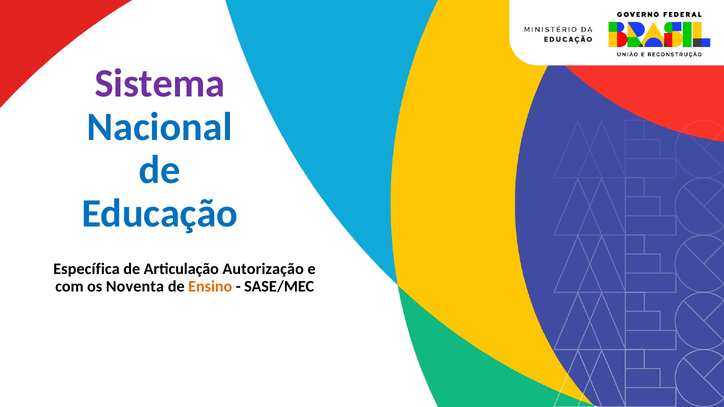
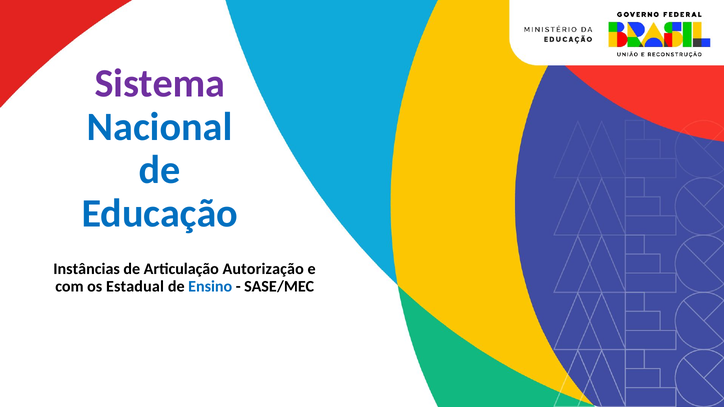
Específica: Específica -> Instâncias
Noventa: Noventa -> Estadual
Ensino colour: orange -> blue
